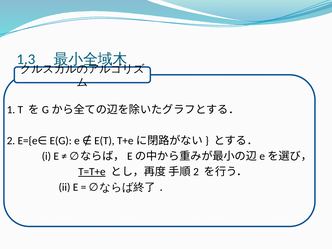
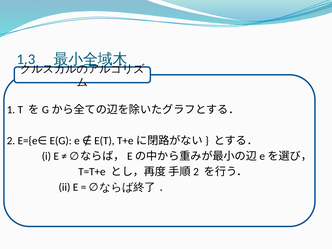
T=T+e underline: present -> none
